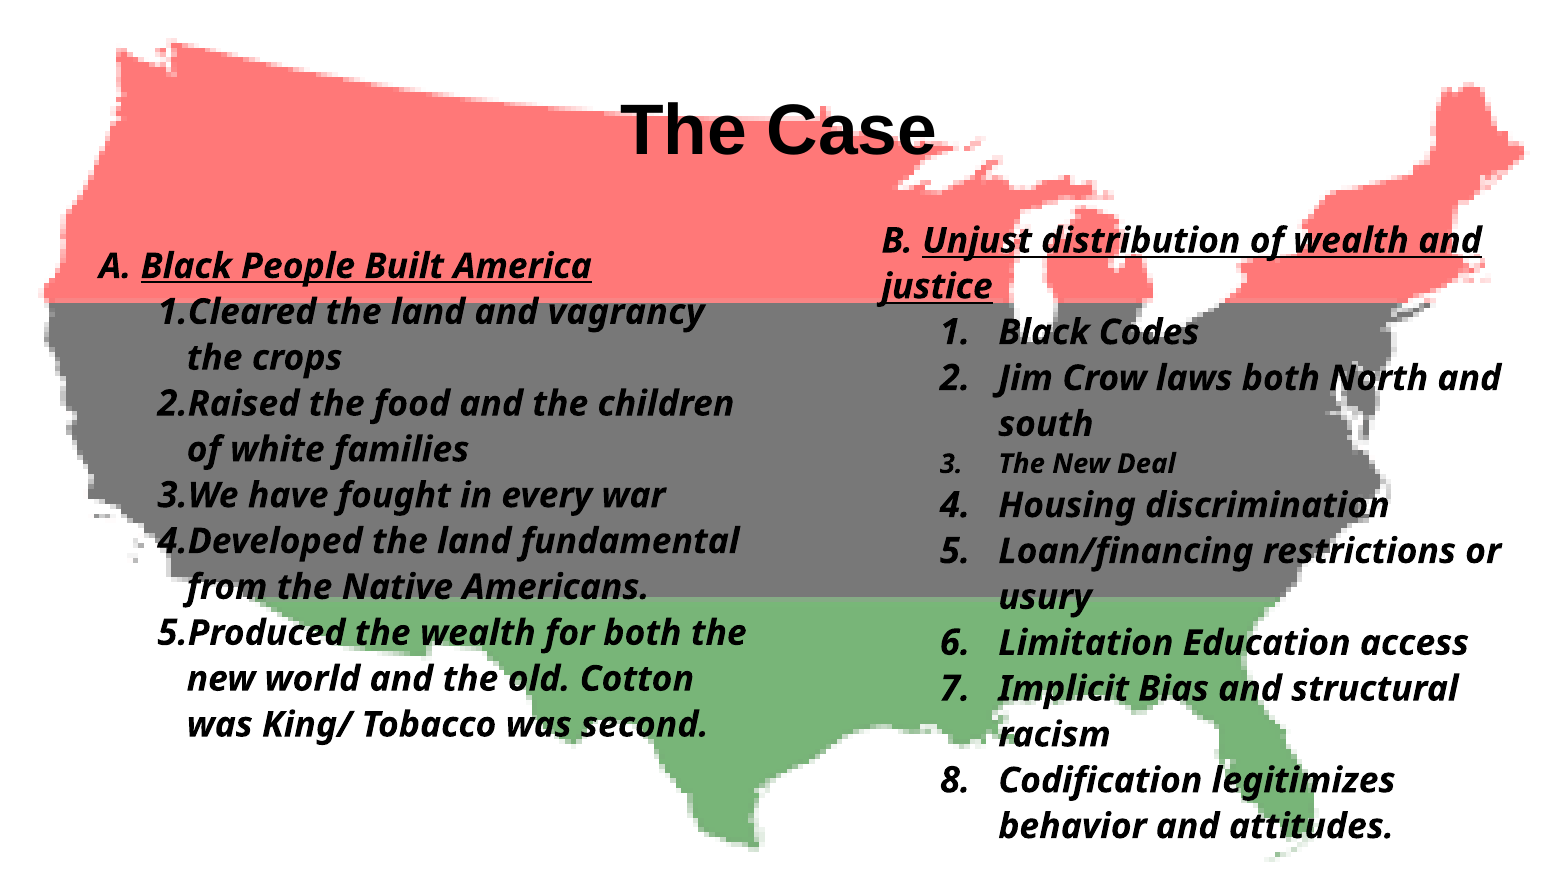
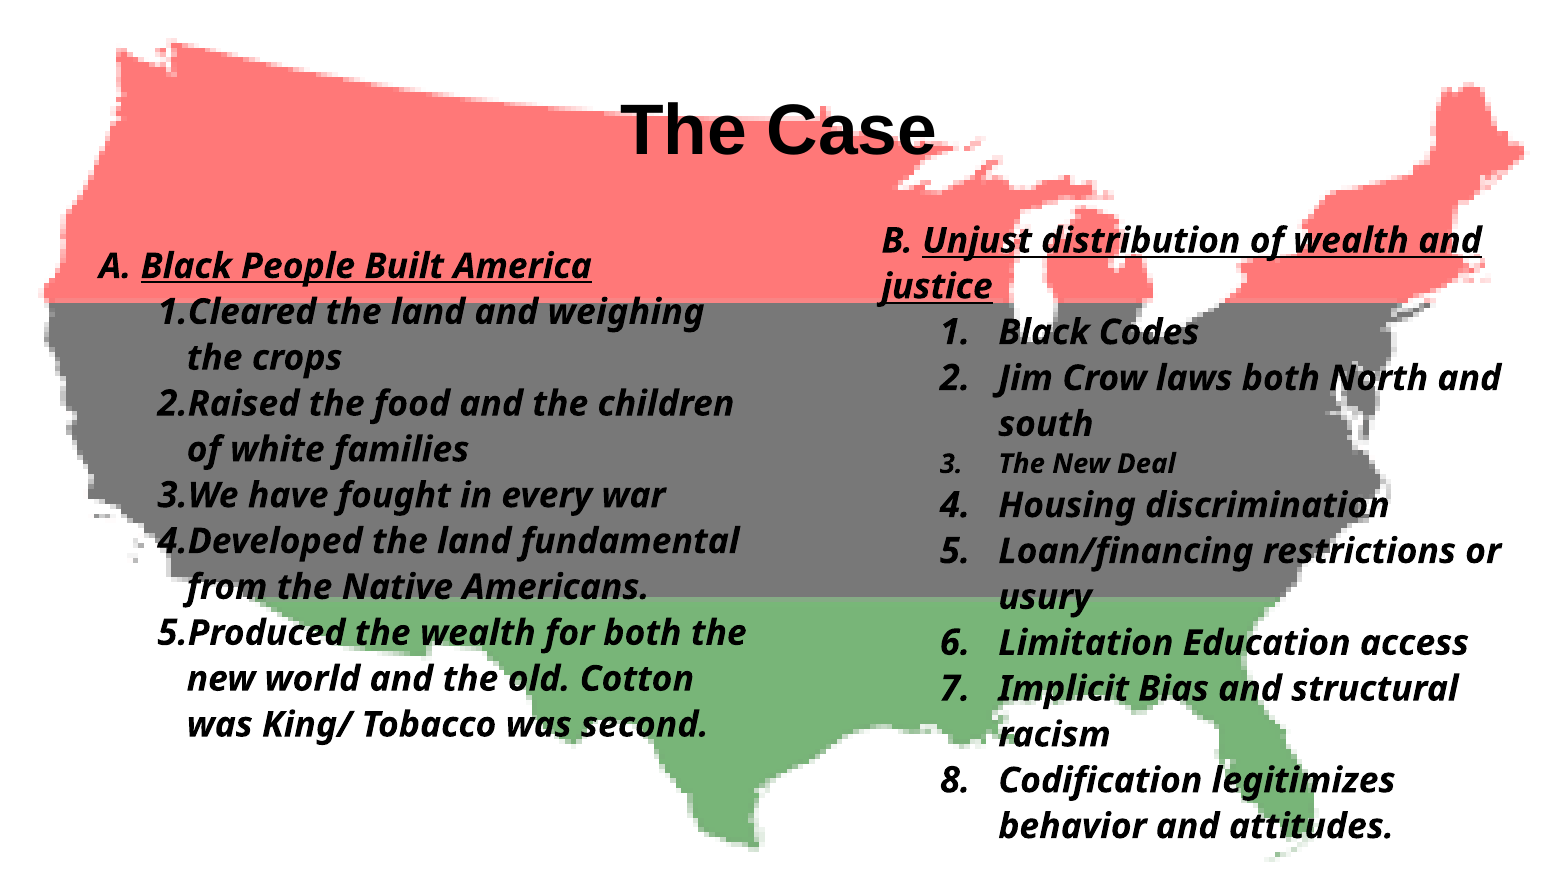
vagrancy: vagrancy -> weighing
